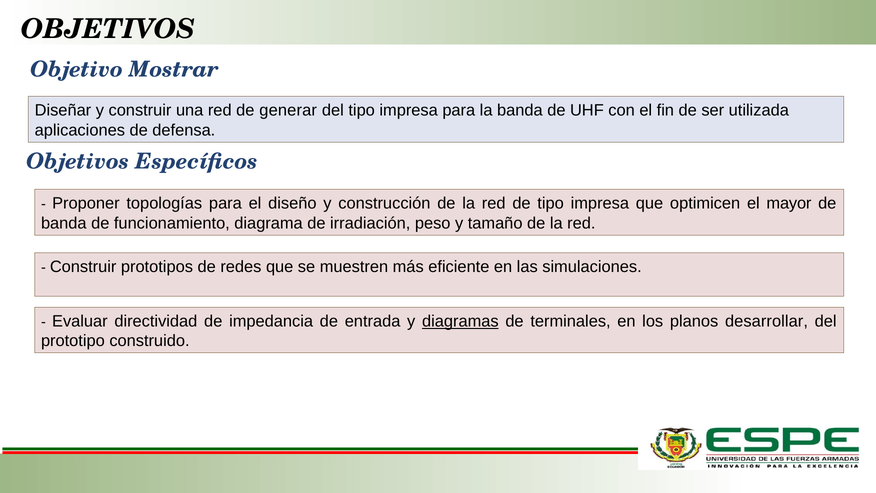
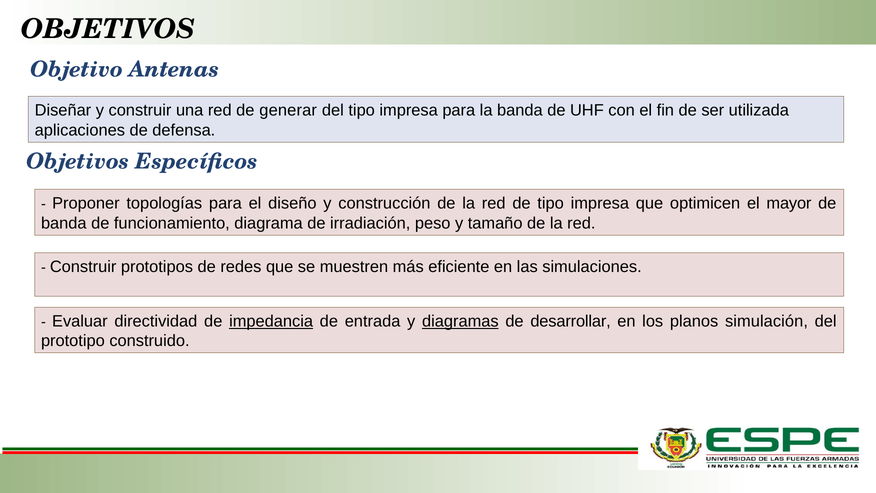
Mostrar: Mostrar -> Antenas
impedancia underline: none -> present
terminales: terminales -> desarrollar
desarrollar: desarrollar -> simulación
